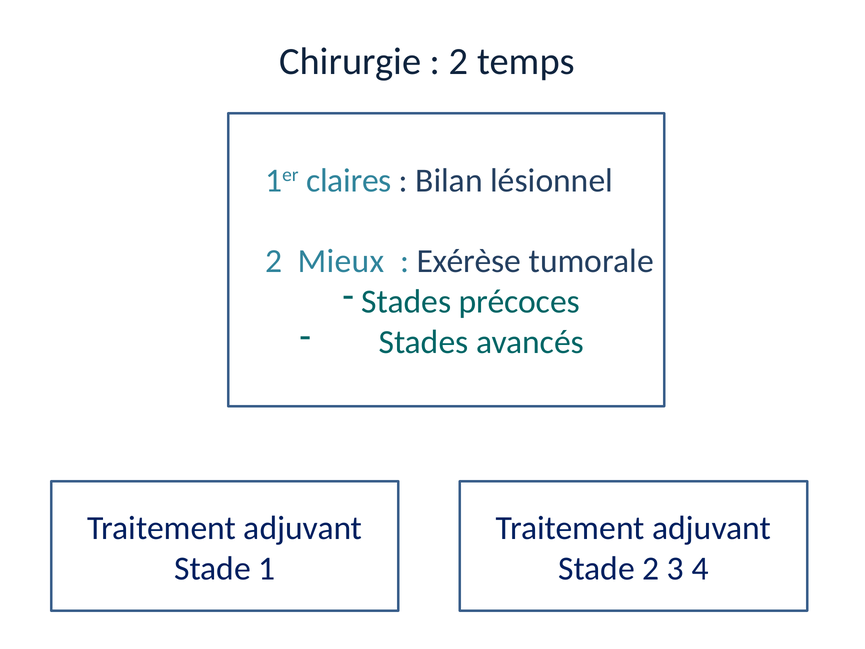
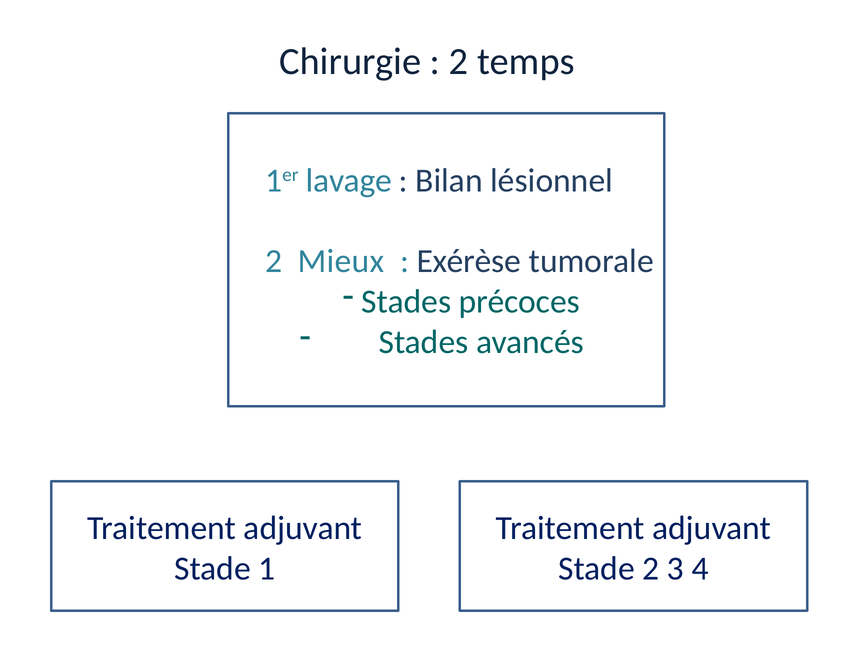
claires: claires -> lavage
